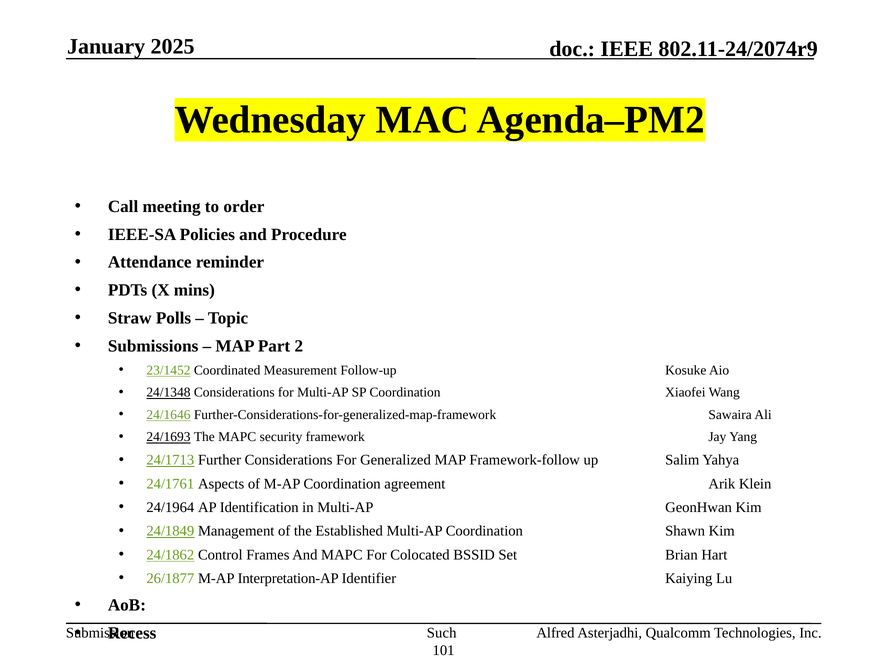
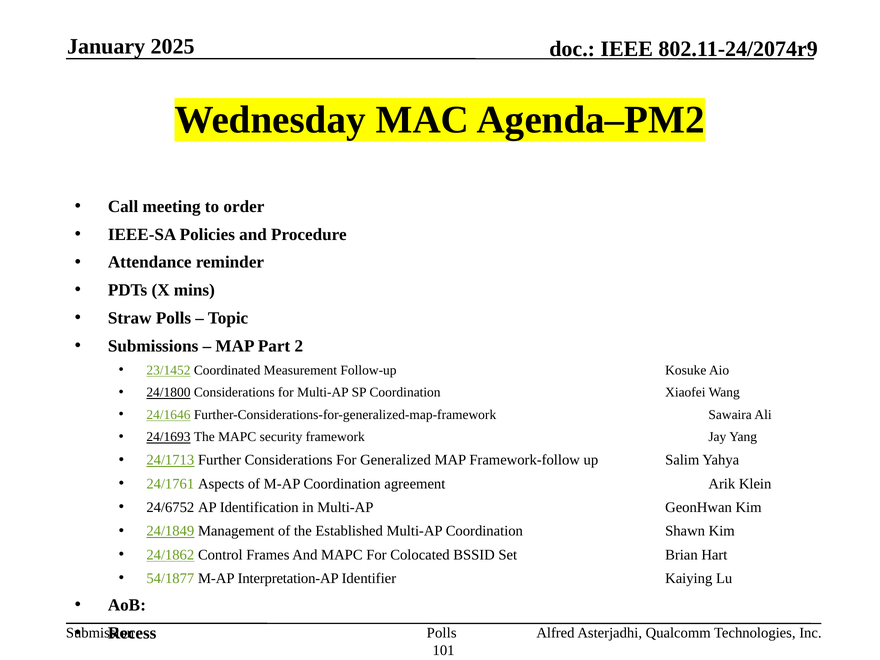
24/1348: 24/1348 -> 24/1800
24/1964: 24/1964 -> 24/6752
26/1877: 26/1877 -> 54/1877
Such at (442, 633): Such -> Polls
